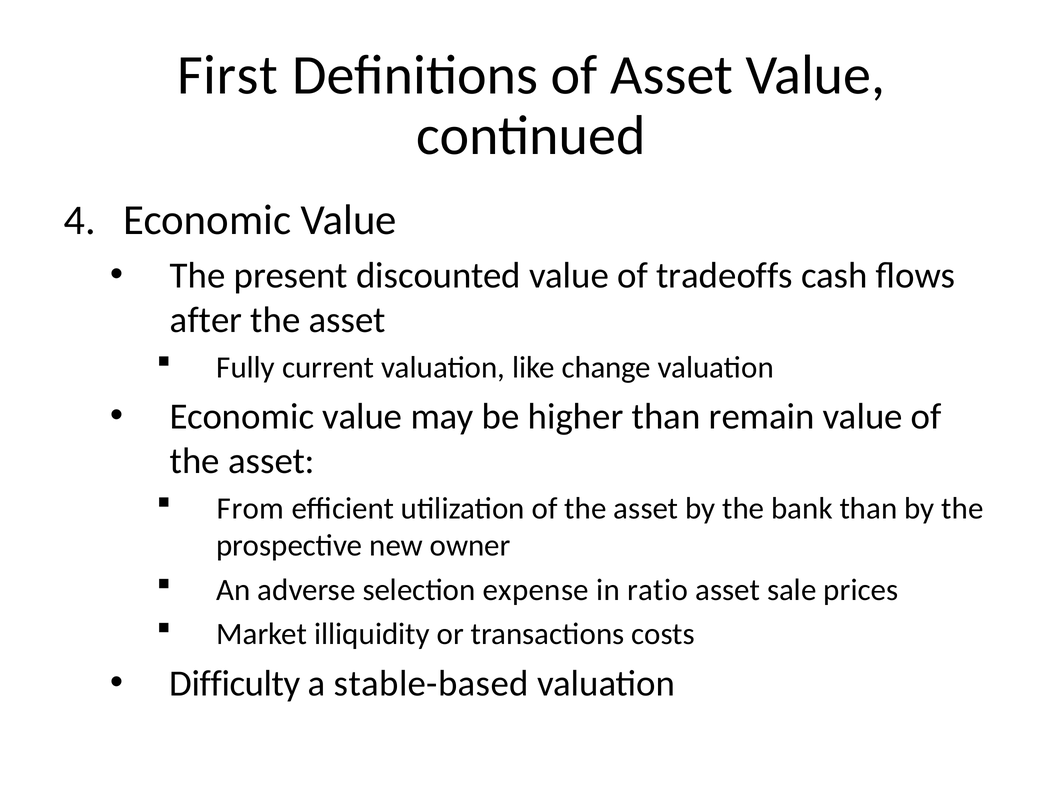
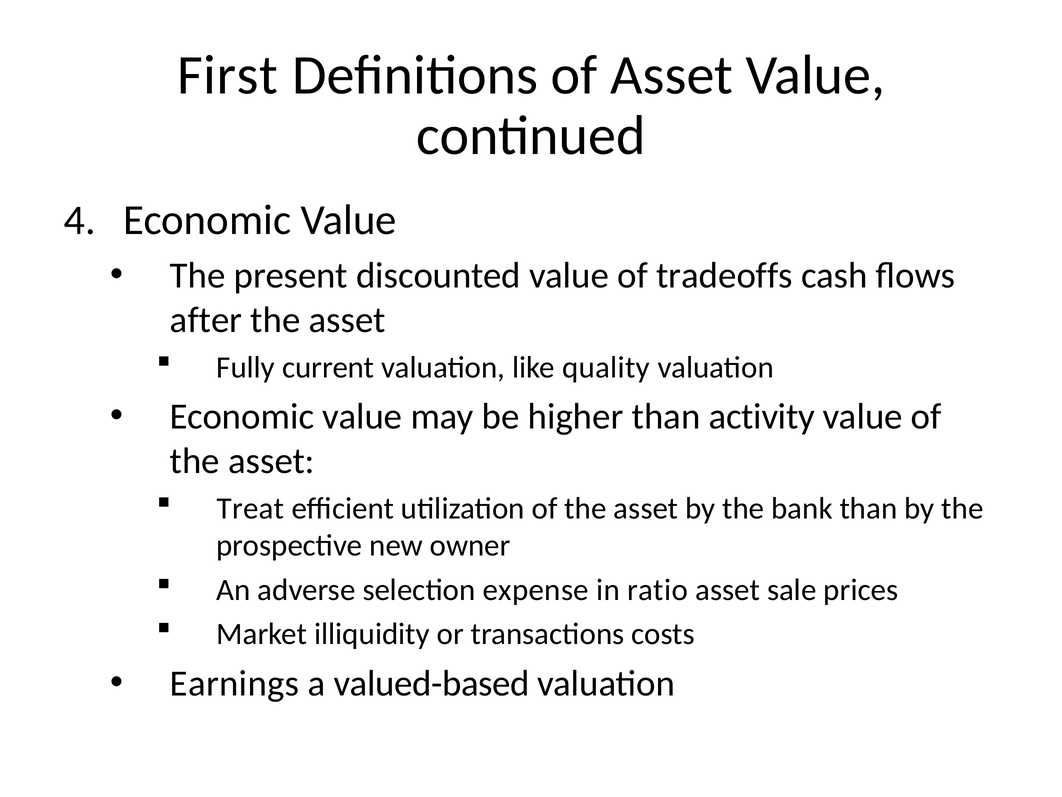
change: change -> quality
remain: remain -> activity
From: From -> Treat
Difficulty: Difficulty -> Earnings
stable-based: stable-based -> valued-based
